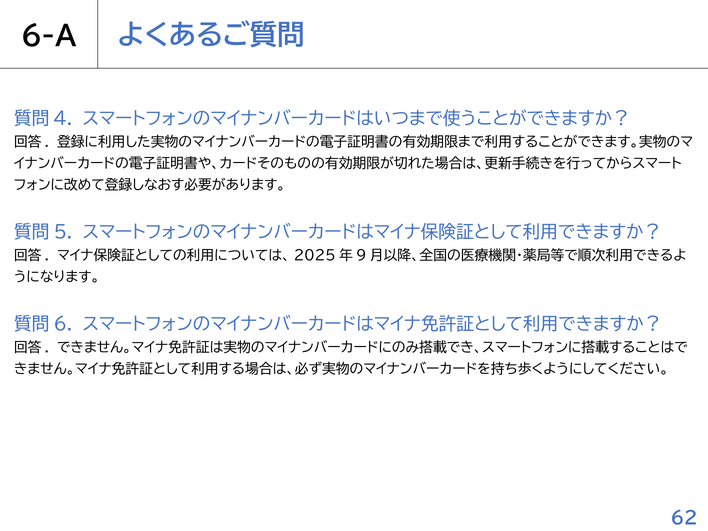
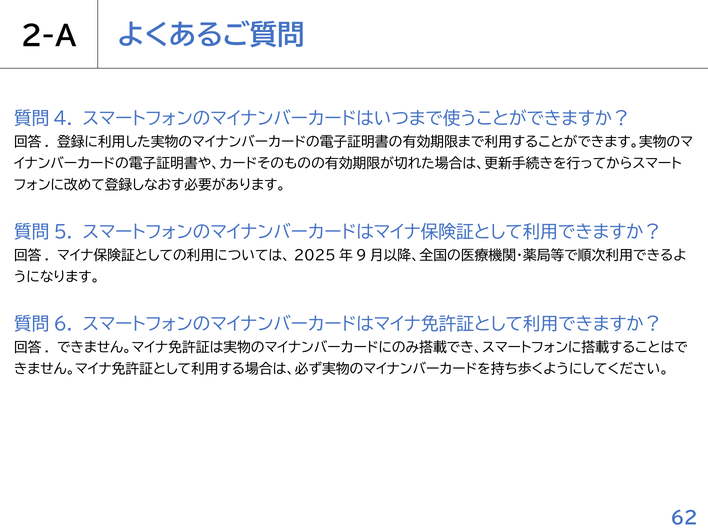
6-A: 6-A -> 2-A
